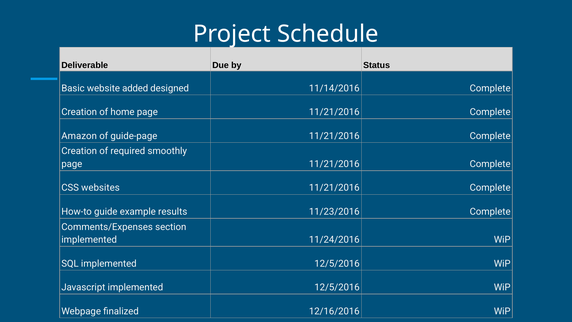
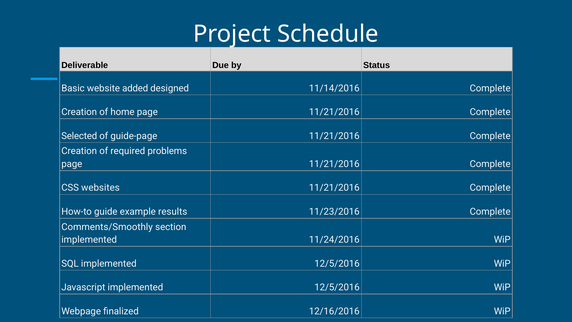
Amazon: Amazon -> Selected
smoothly: smoothly -> problems
Comments/Expenses: Comments/Expenses -> Comments/Smoothly
